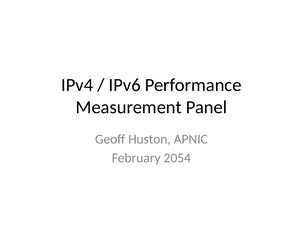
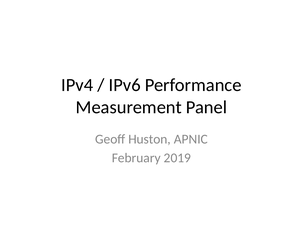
2054: 2054 -> 2019
